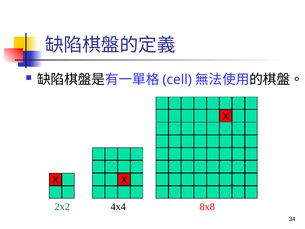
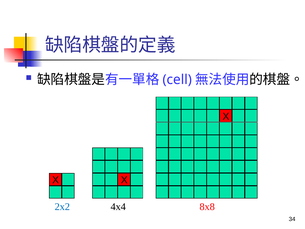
2x2 colour: green -> blue
